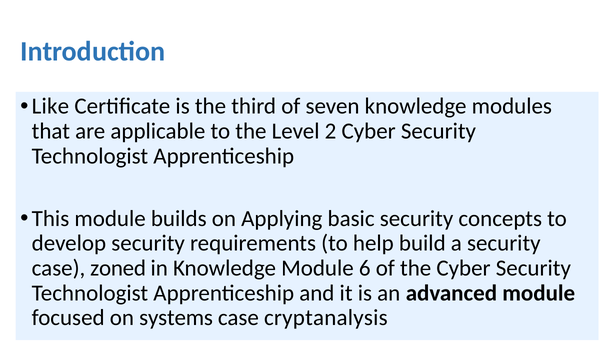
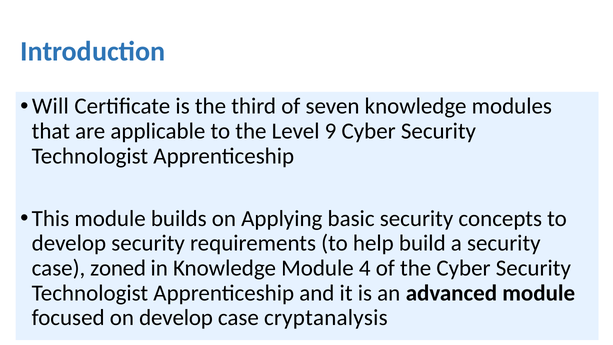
Like: Like -> Will
2: 2 -> 9
6: 6 -> 4
on systems: systems -> develop
